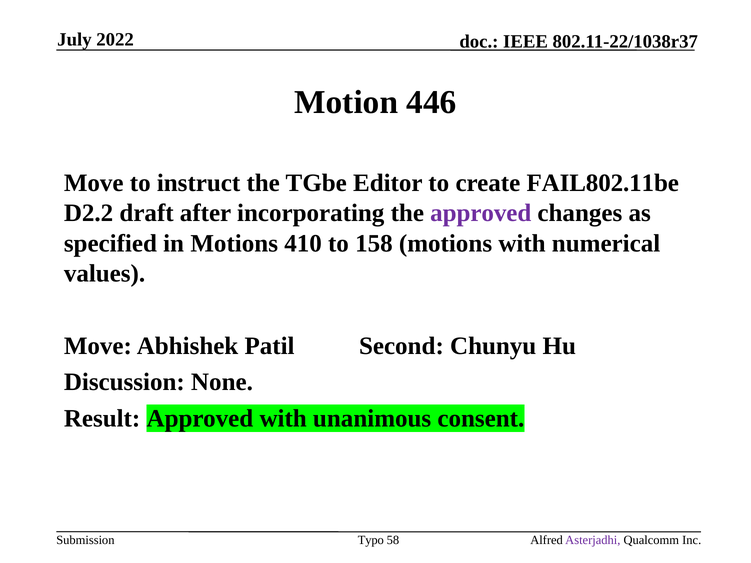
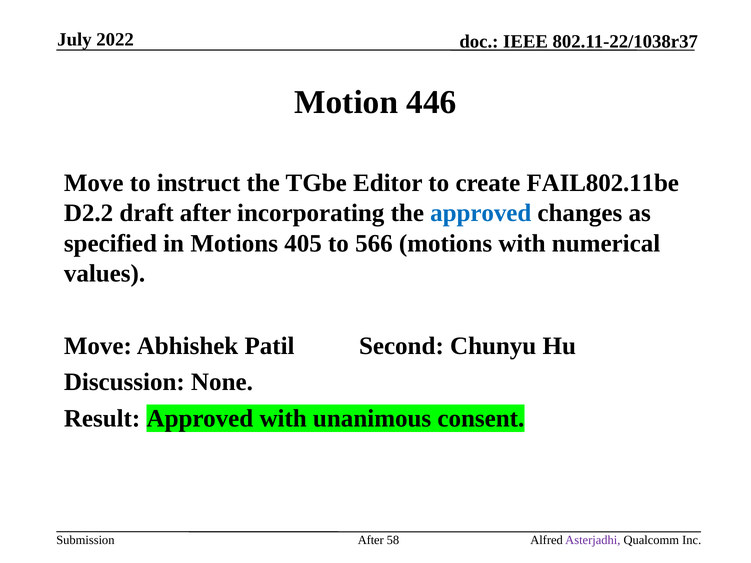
approved at (481, 213) colour: purple -> blue
410: 410 -> 405
158: 158 -> 566
Typo at (371, 540): Typo -> After
